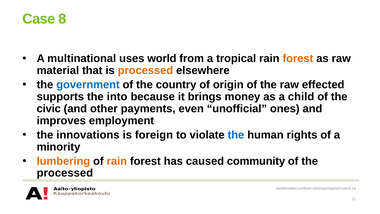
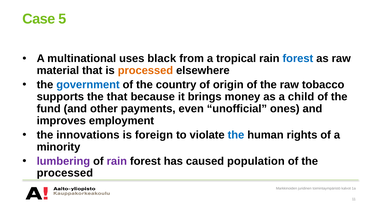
8: 8 -> 5
world: world -> black
forest at (298, 58) colour: orange -> blue
effected: effected -> tobacco
the into: into -> that
civic: civic -> fund
lumbering colour: orange -> purple
rain at (117, 161) colour: orange -> purple
community: community -> population
